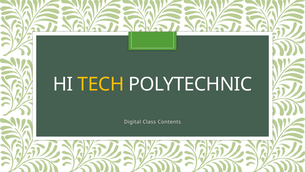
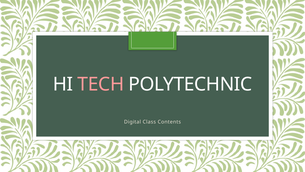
TECH colour: yellow -> pink
